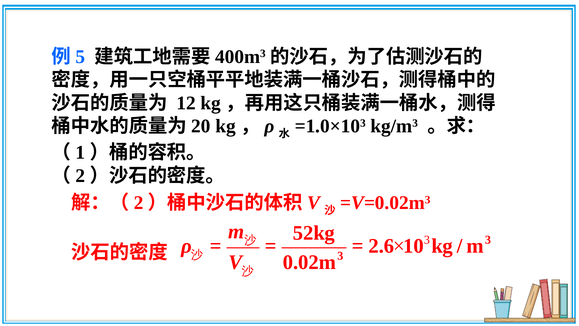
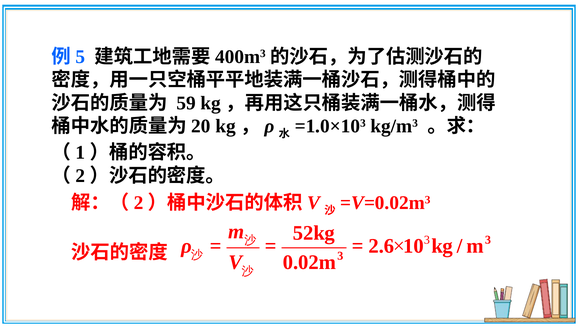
12: 12 -> 59
